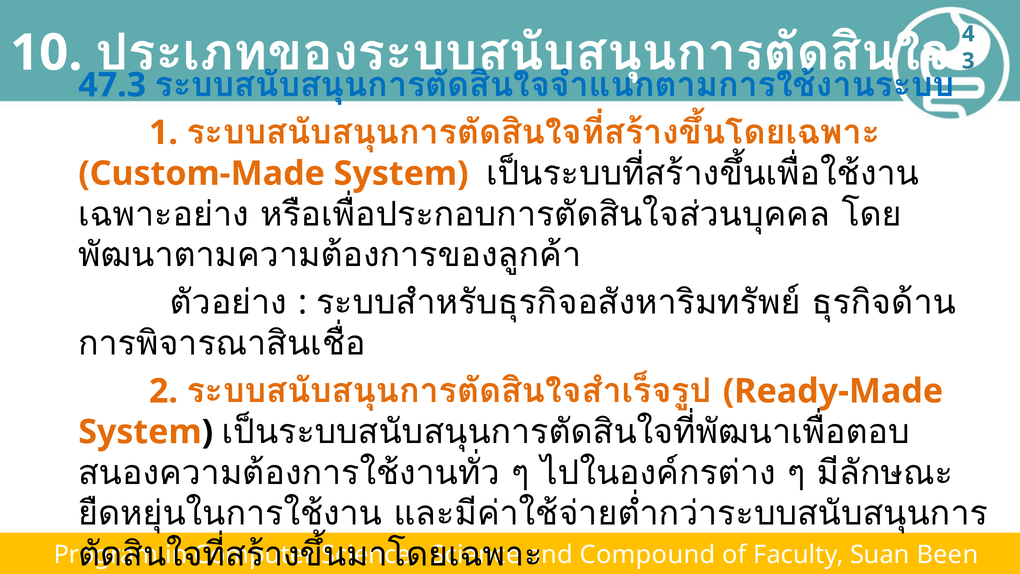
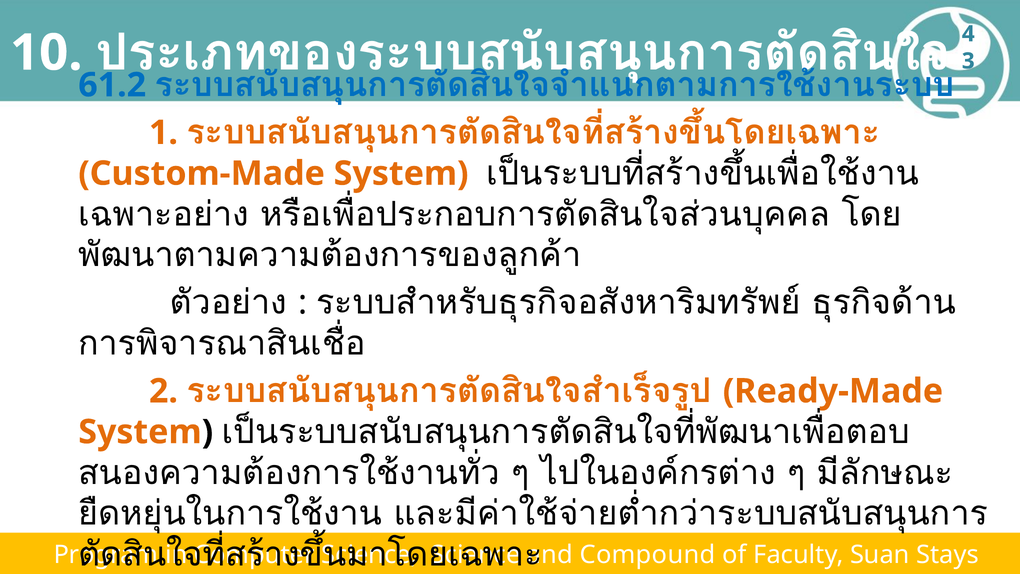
47.3: 47.3 -> 61.2
Been: Been -> Stays
